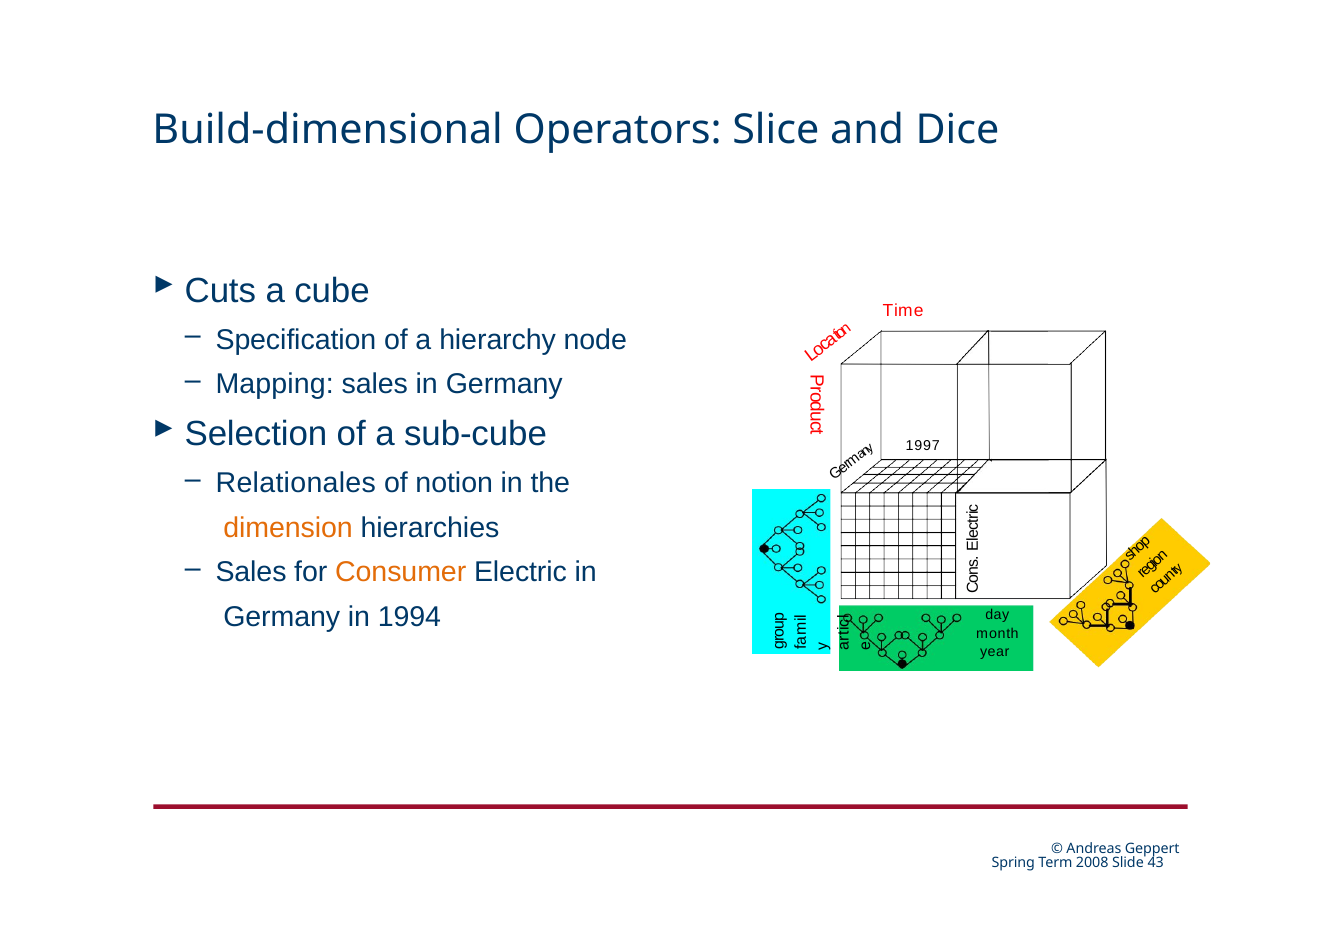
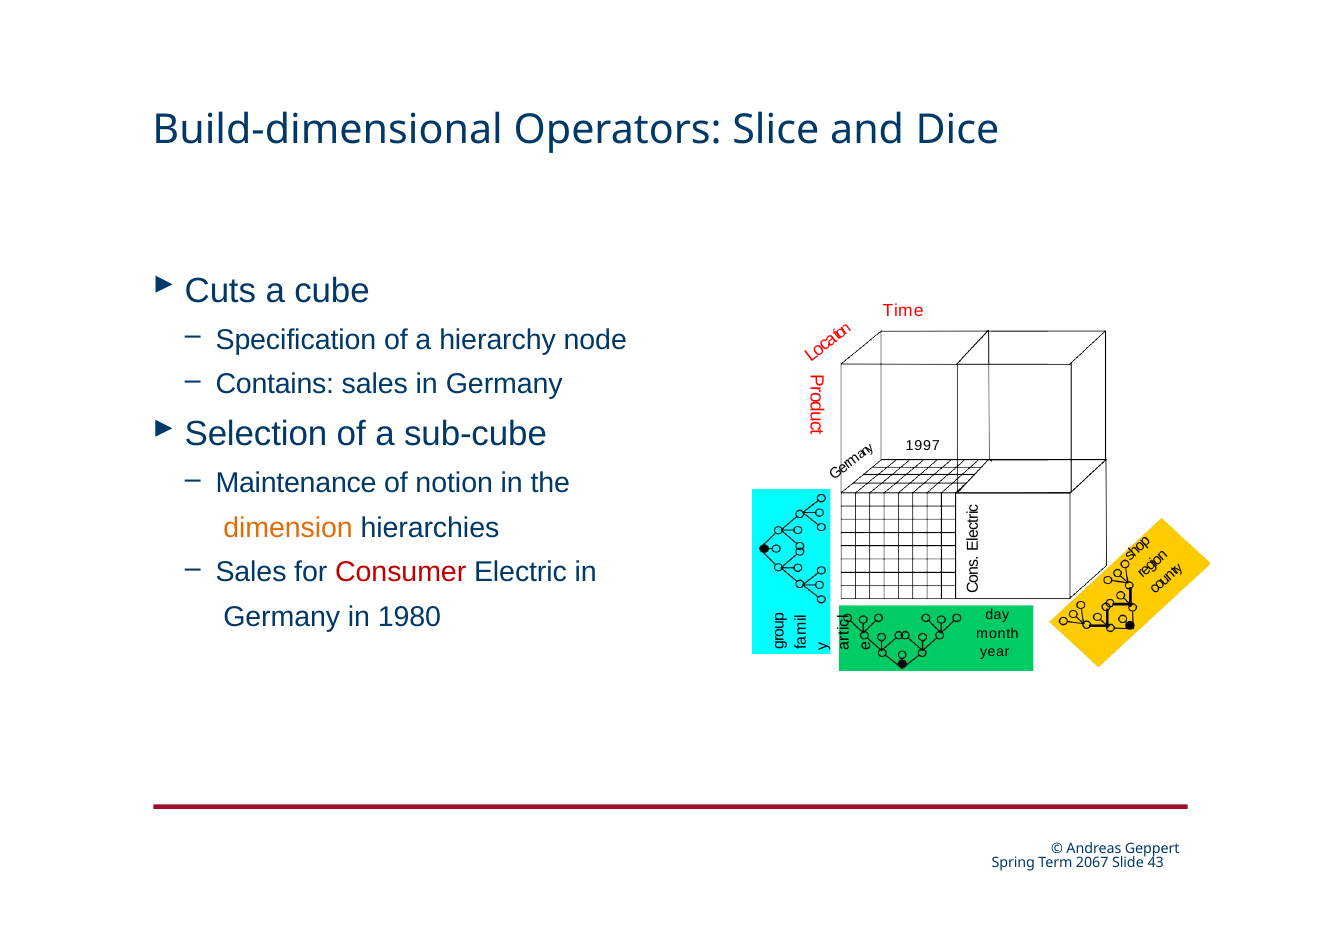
Mapping: Mapping -> Contains
Relationales: Relationales -> Maintenance
Consumer colour: orange -> red
1994: 1994 -> 1980
2008: 2008 -> 2067
